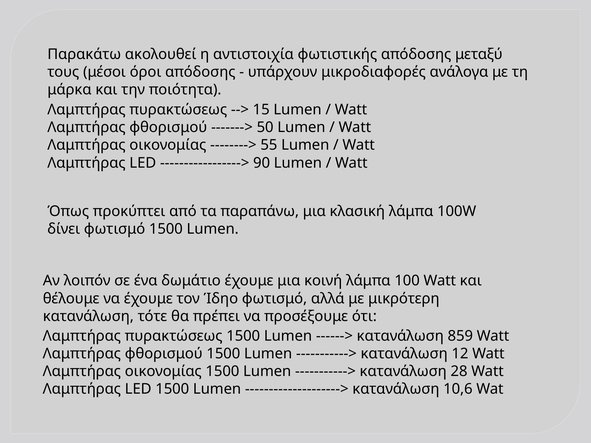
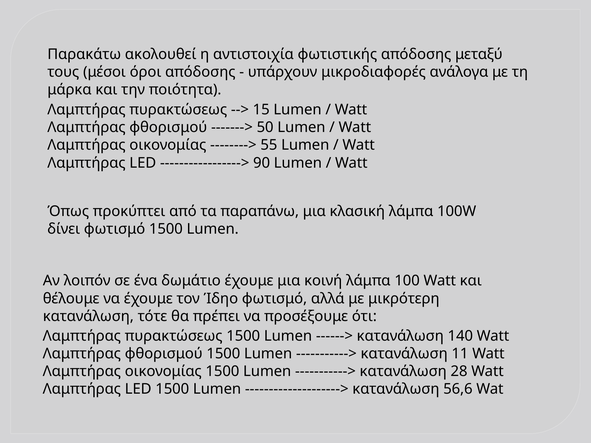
859: 859 -> 140
12: 12 -> 11
10,6: 10,6 -> 56,6
